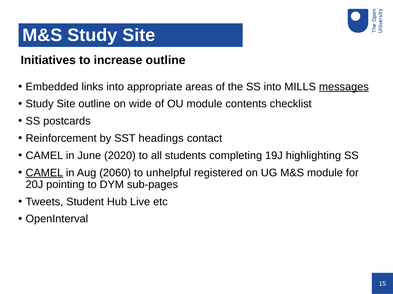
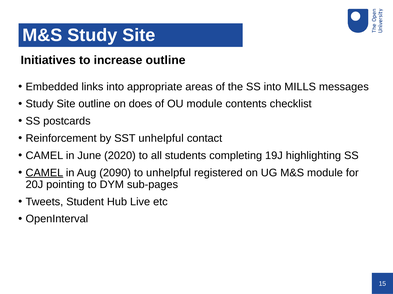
messages underline: present -> none
wide: wide -> does
SST headings: headings -> unhelpful
2060: 2060 -> 2090
